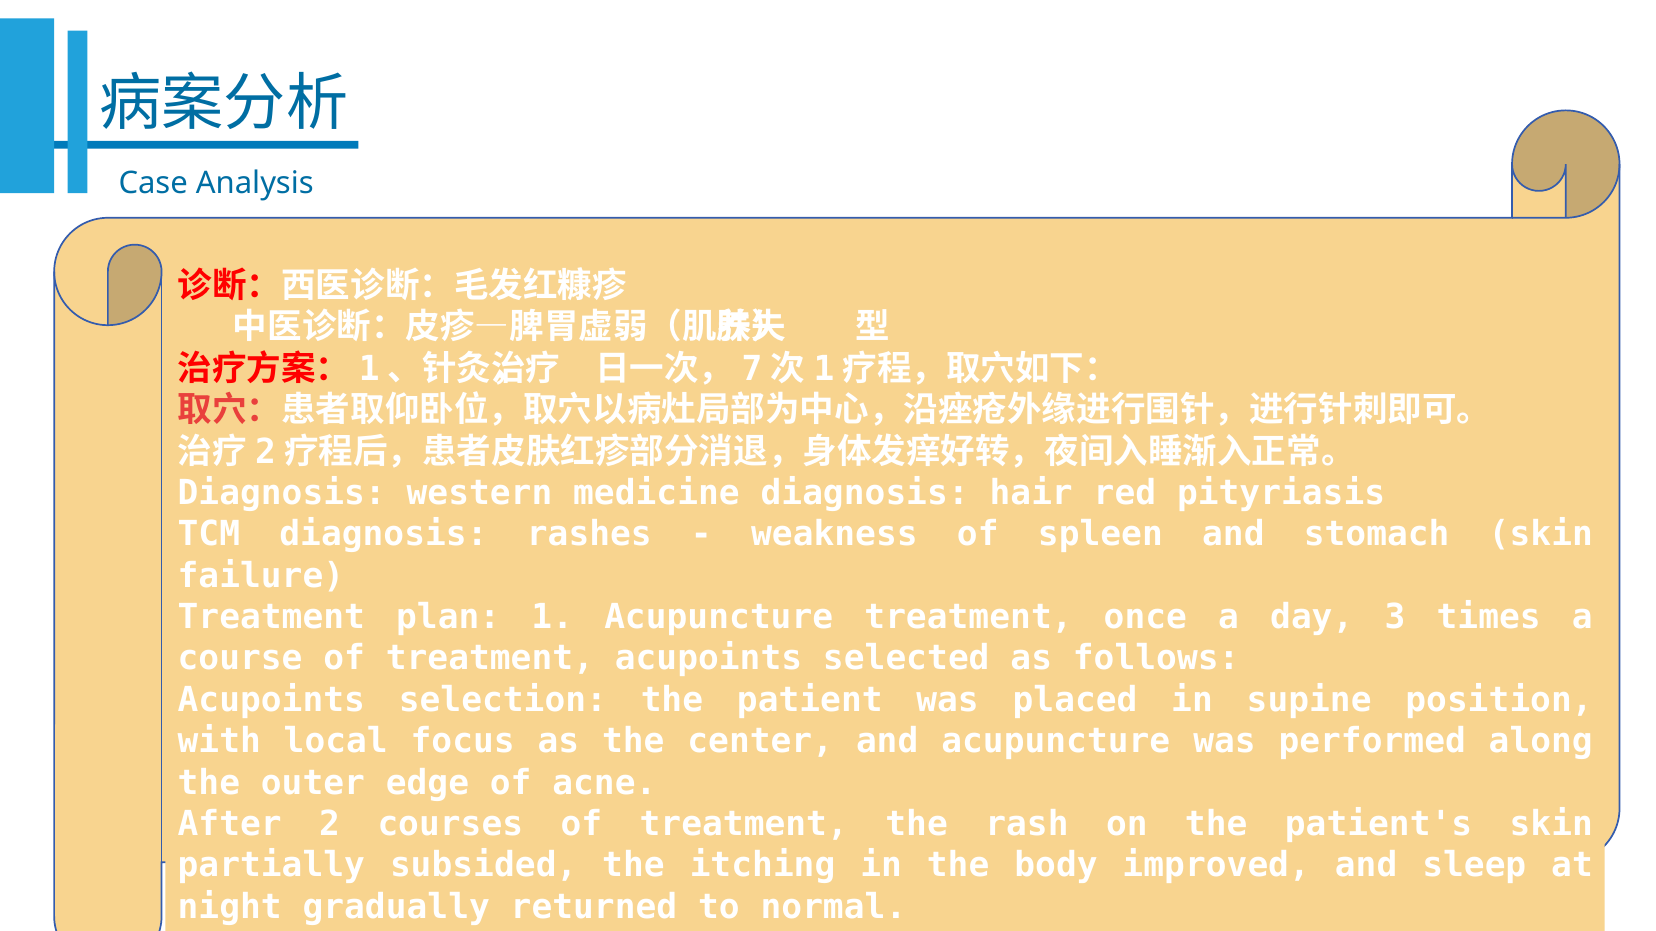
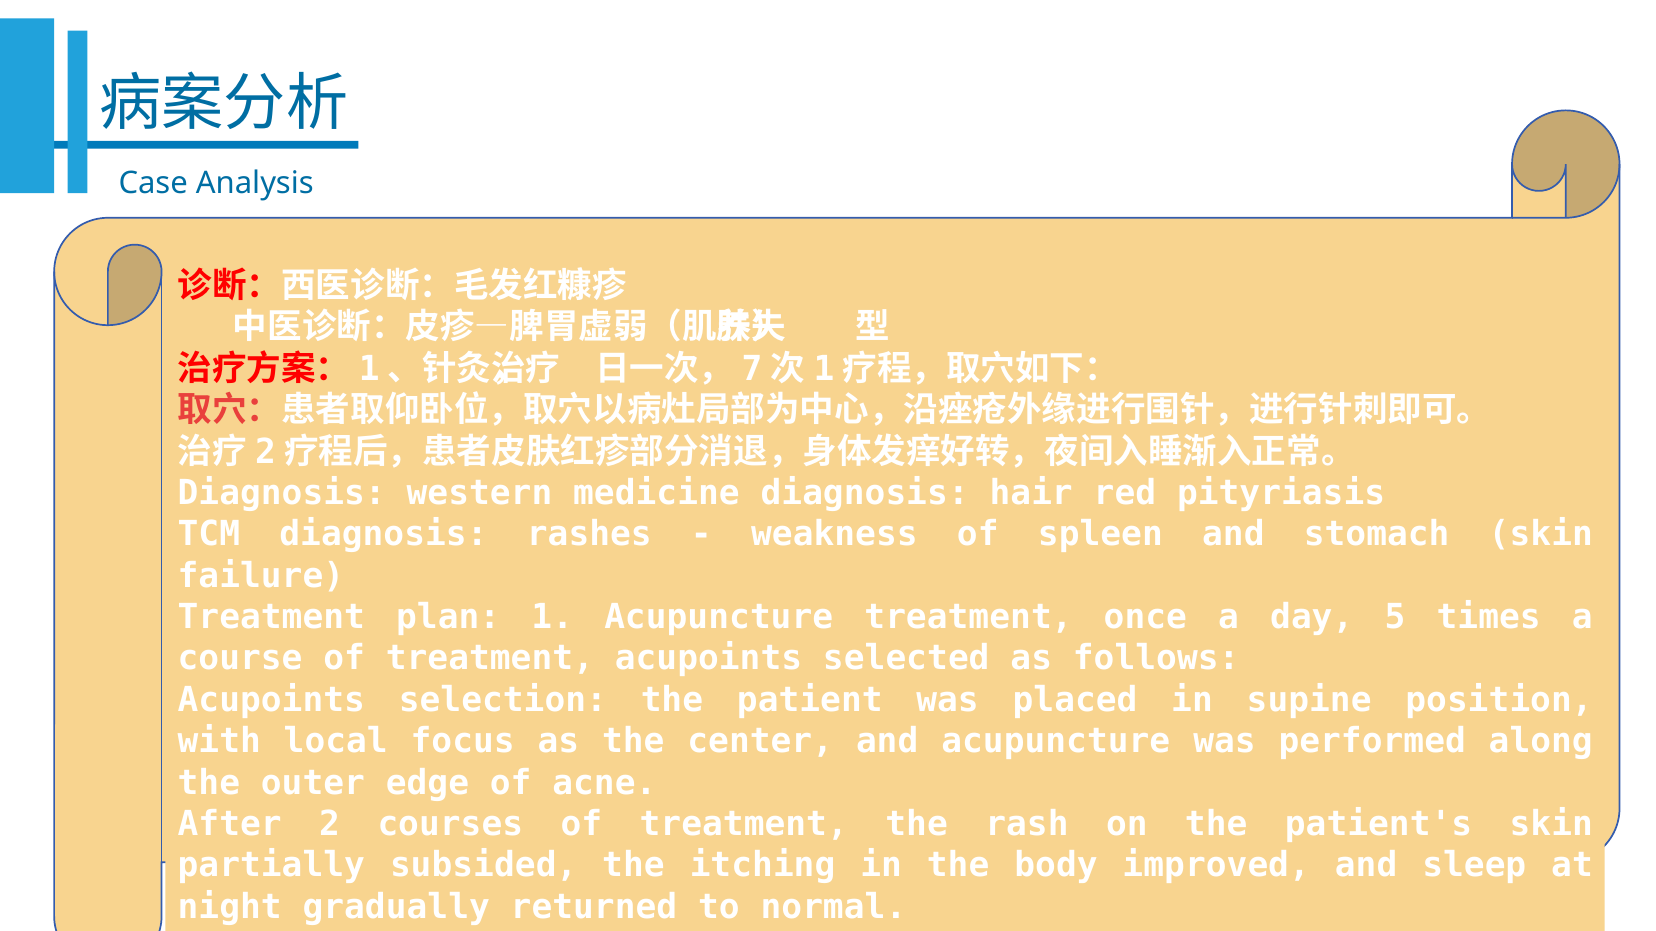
3: 3 -> 5
